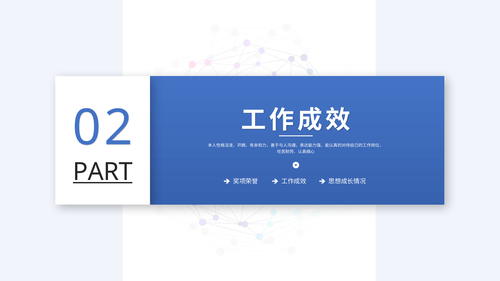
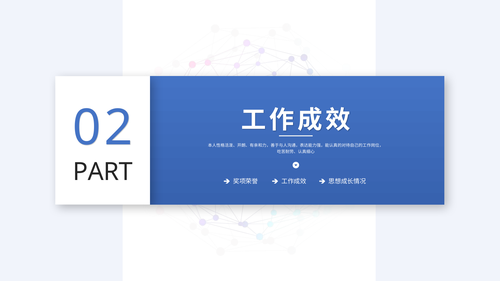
PART underline: present -> none
